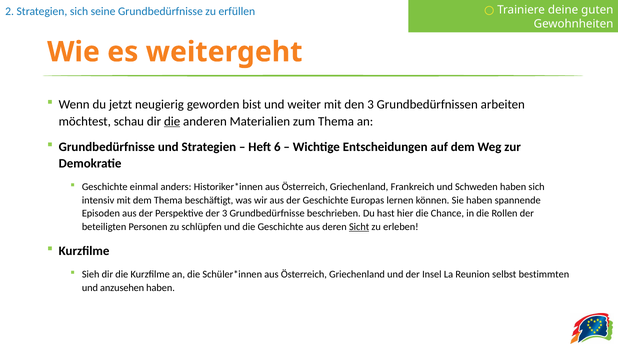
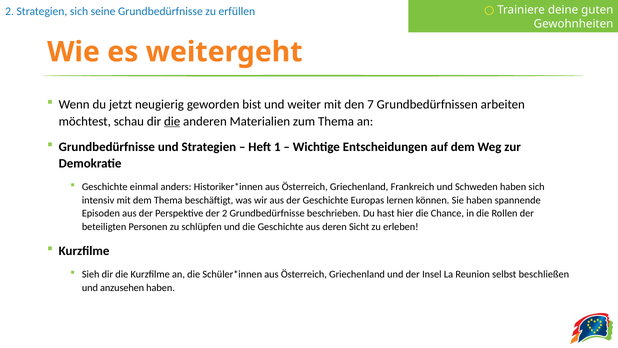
den 3: 3 -> 7
6: 6 -> 1
der 3: 3 -> 2
Sicht underline: present -> none
bestimmten: bestimmten -> beschließen
